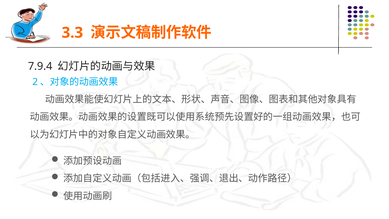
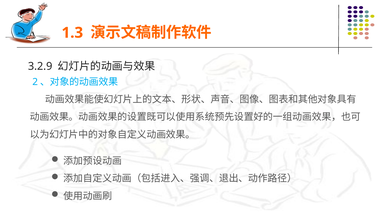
3.3: 3.3 -> 1.3
7.9.4: 7.9.4 -> 3.2.9
